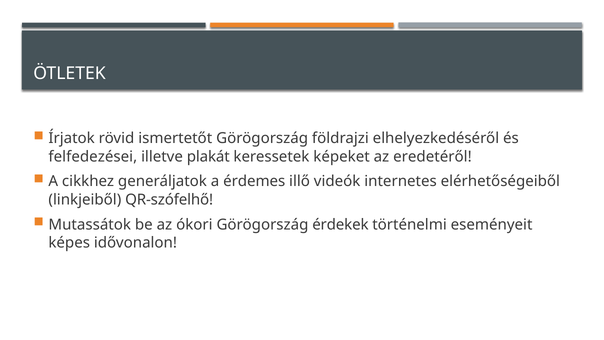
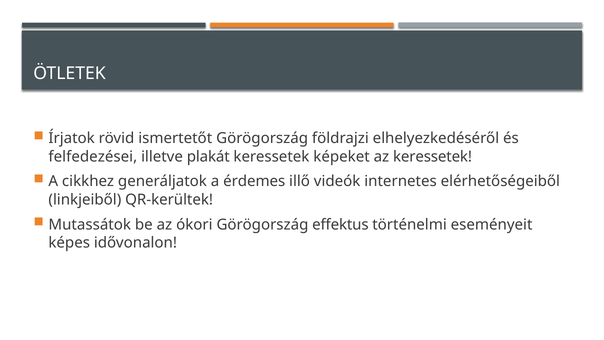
az eredetéről: eredetéről -> keressetek
QR-szófelhő: QR-szófelhő -> QR-kerültek
érdekek: érdekek -> effektus
